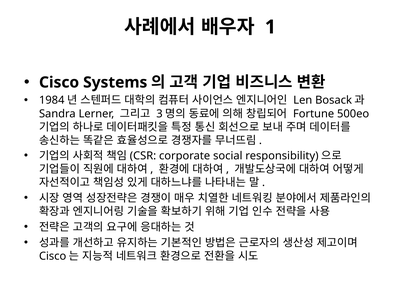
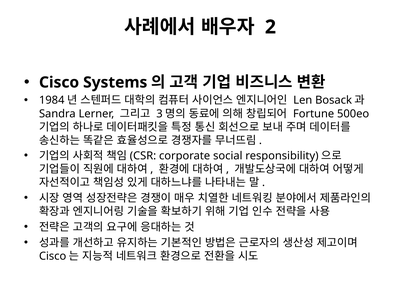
1: 1 -> 2
